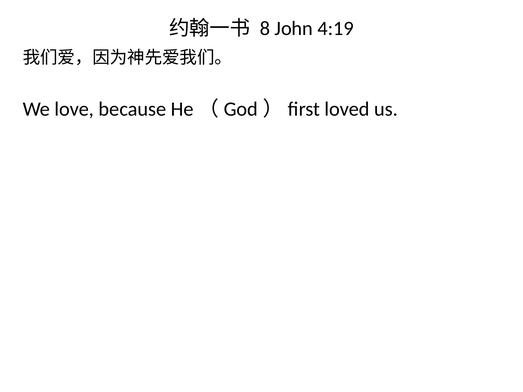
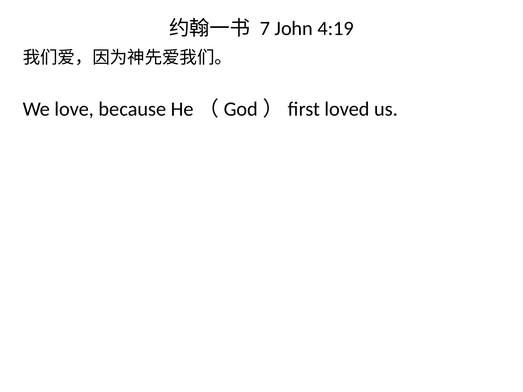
8: 8 -> 7
